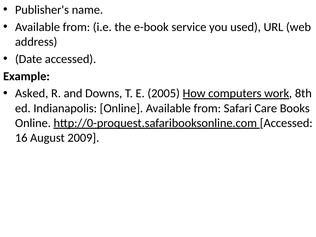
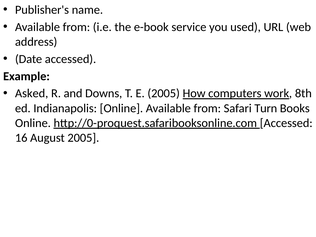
Care: Care -> Turn
August 2009: 2009 -> 2005
